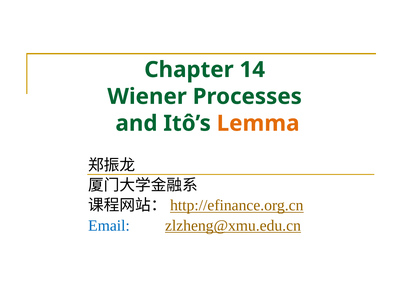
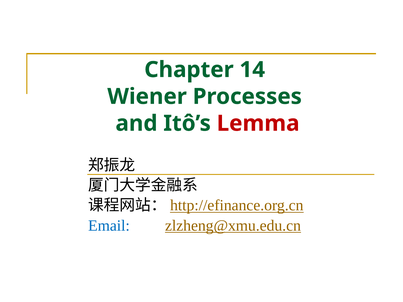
Lemma colour: orange -> red
